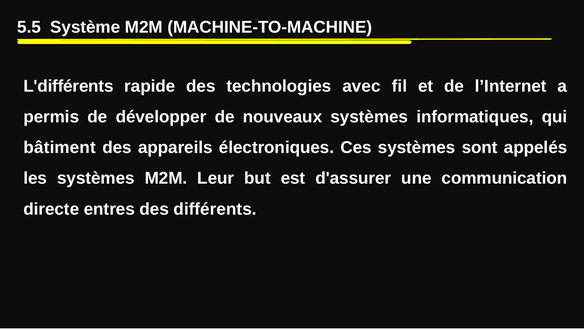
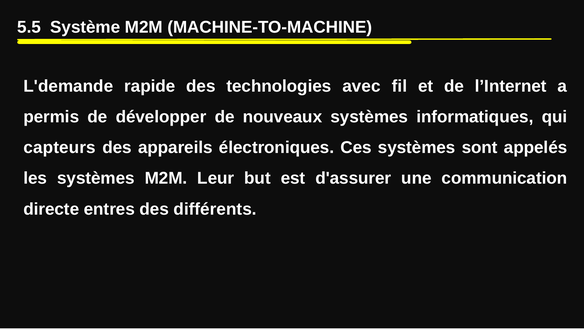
L'différents: L'différents -> L'demande
bâtiment: bâtiment -> capteurs
